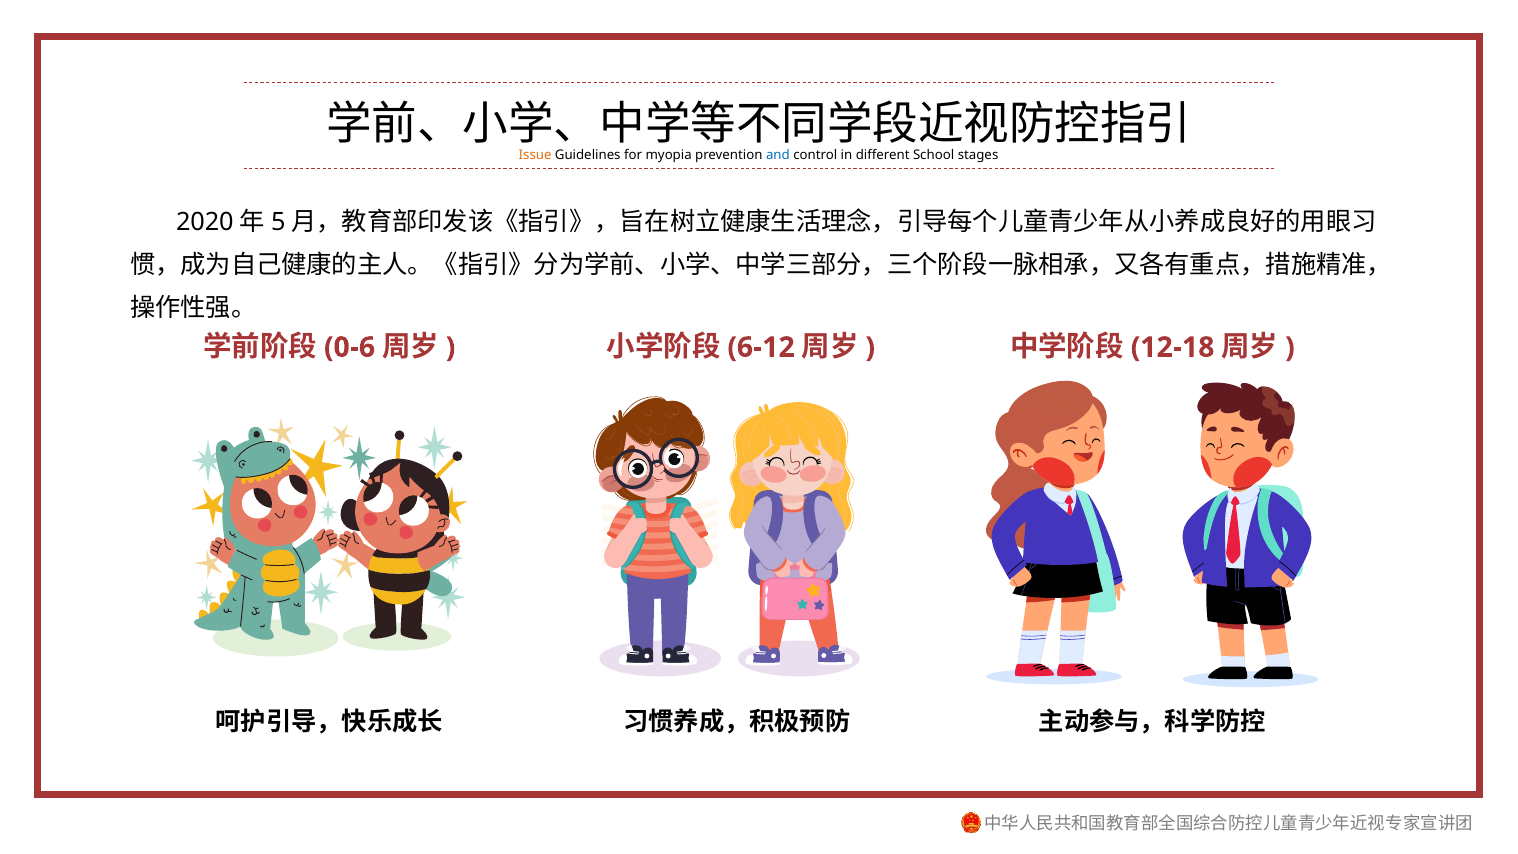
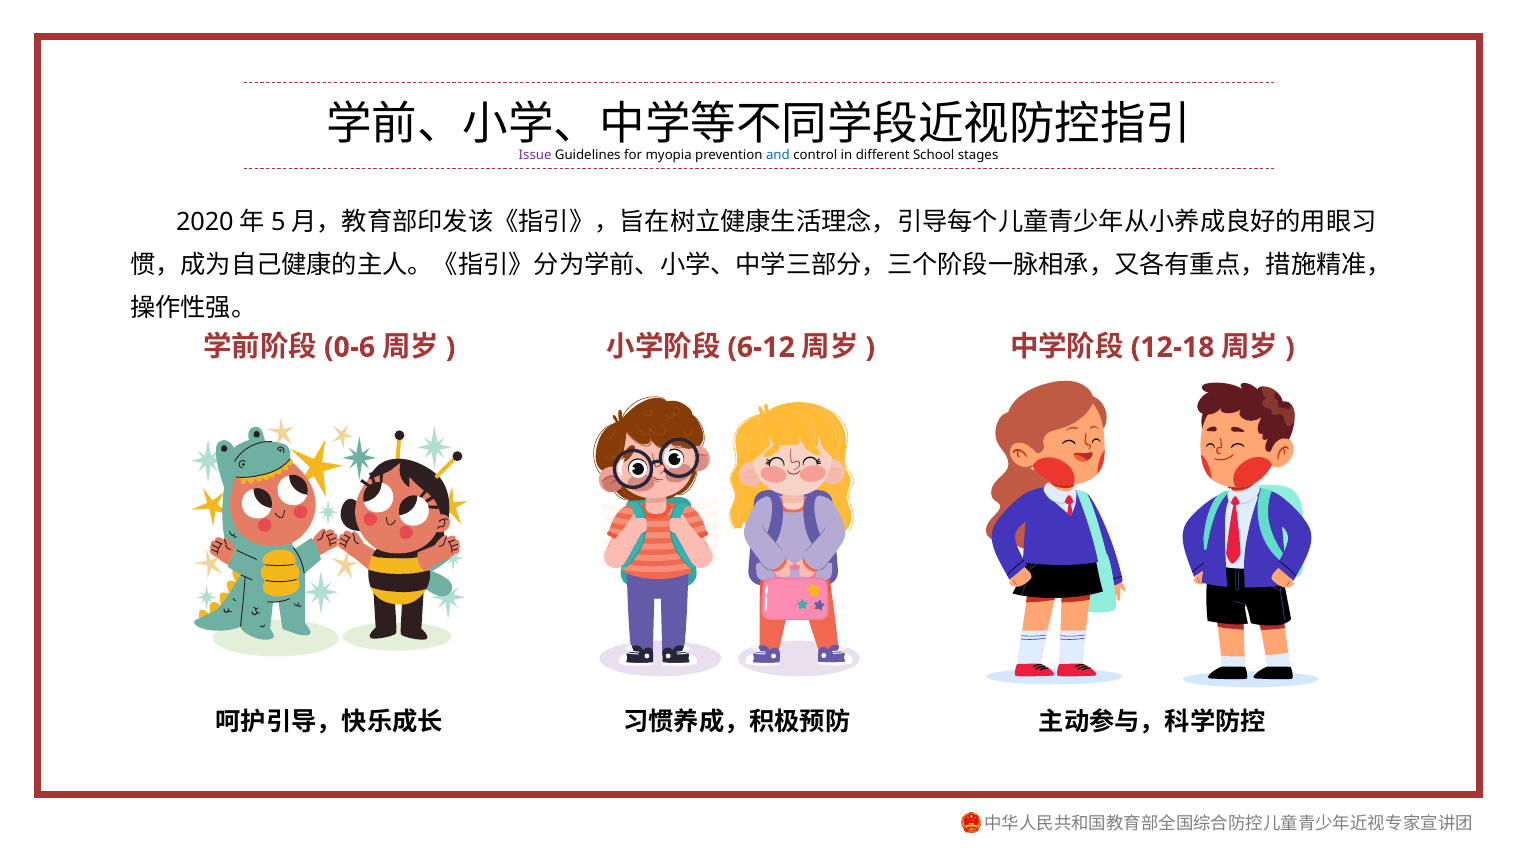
Issue colour: orange -> purple
